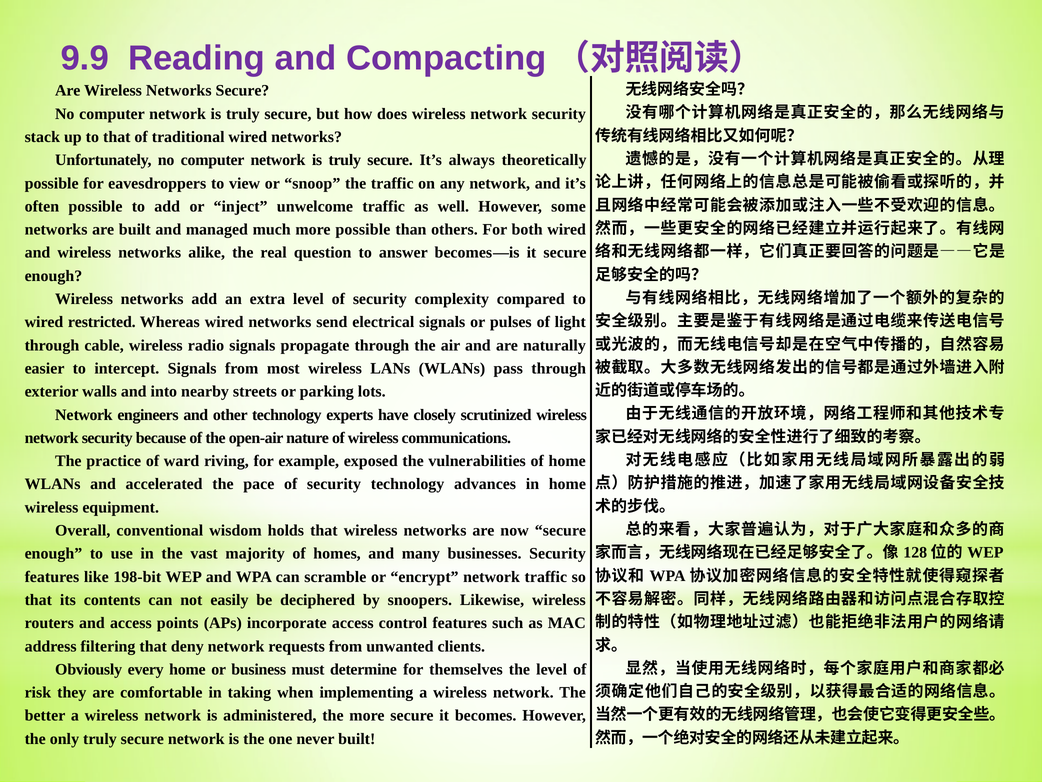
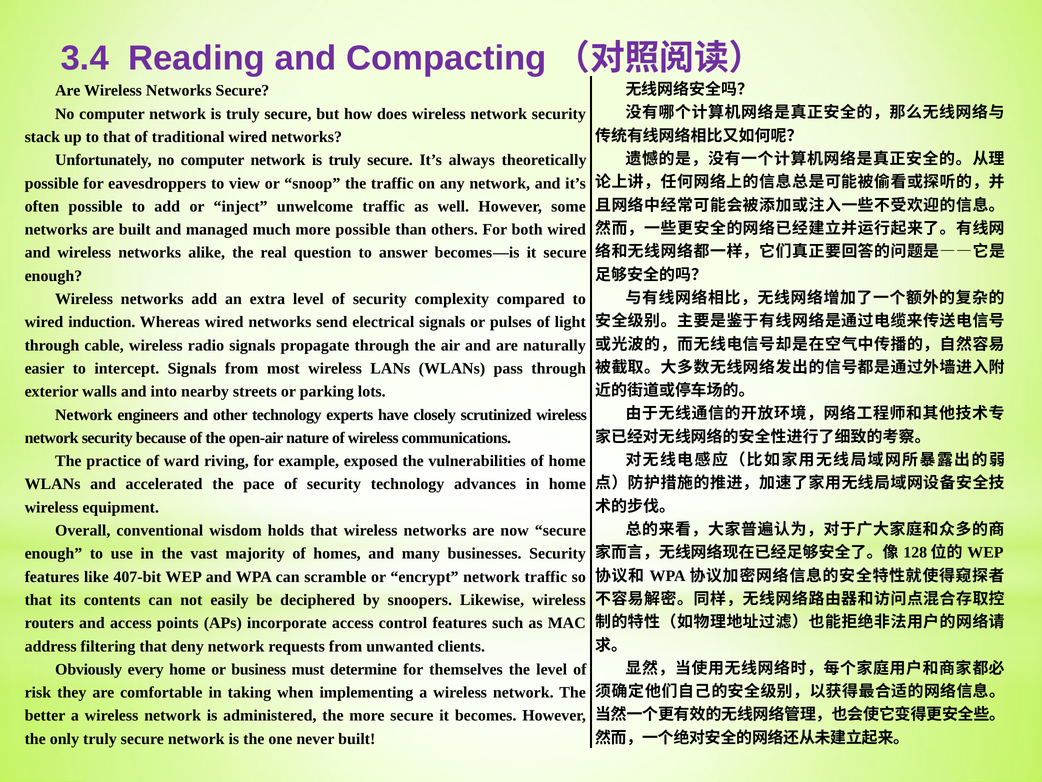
9.9: 9.9 -> 3.4
restricted: restricted -> induction
198-bit: 198-bit -> 407-bit
